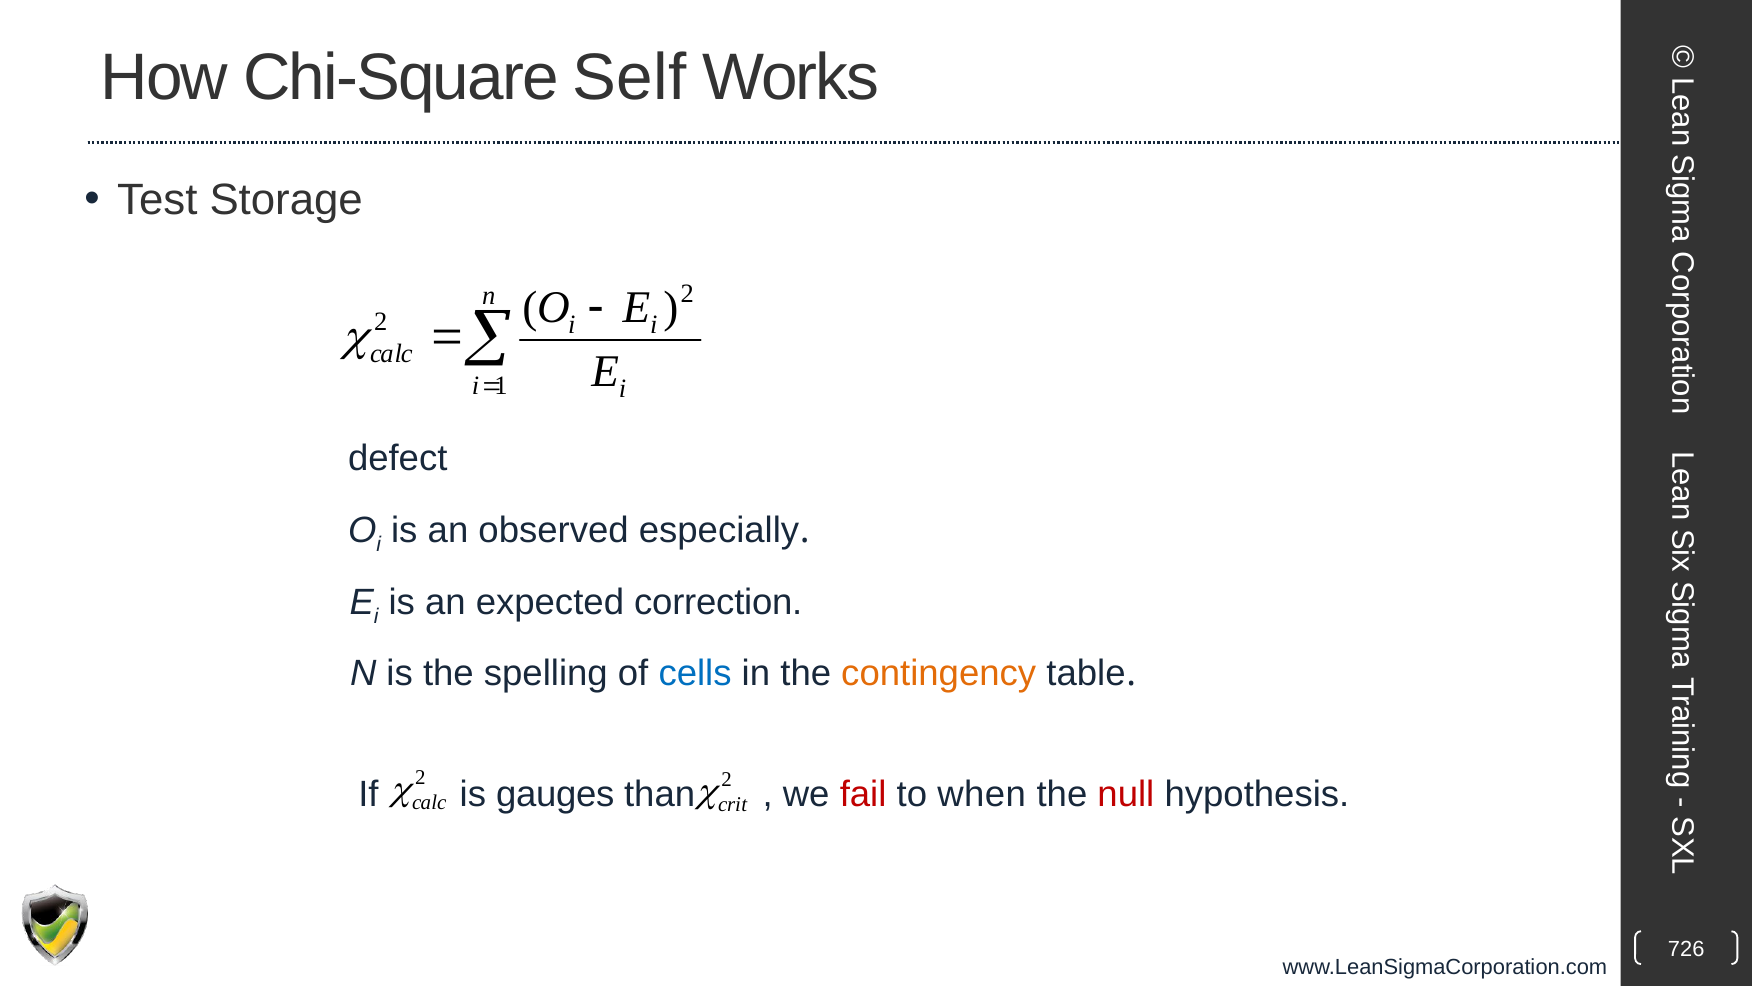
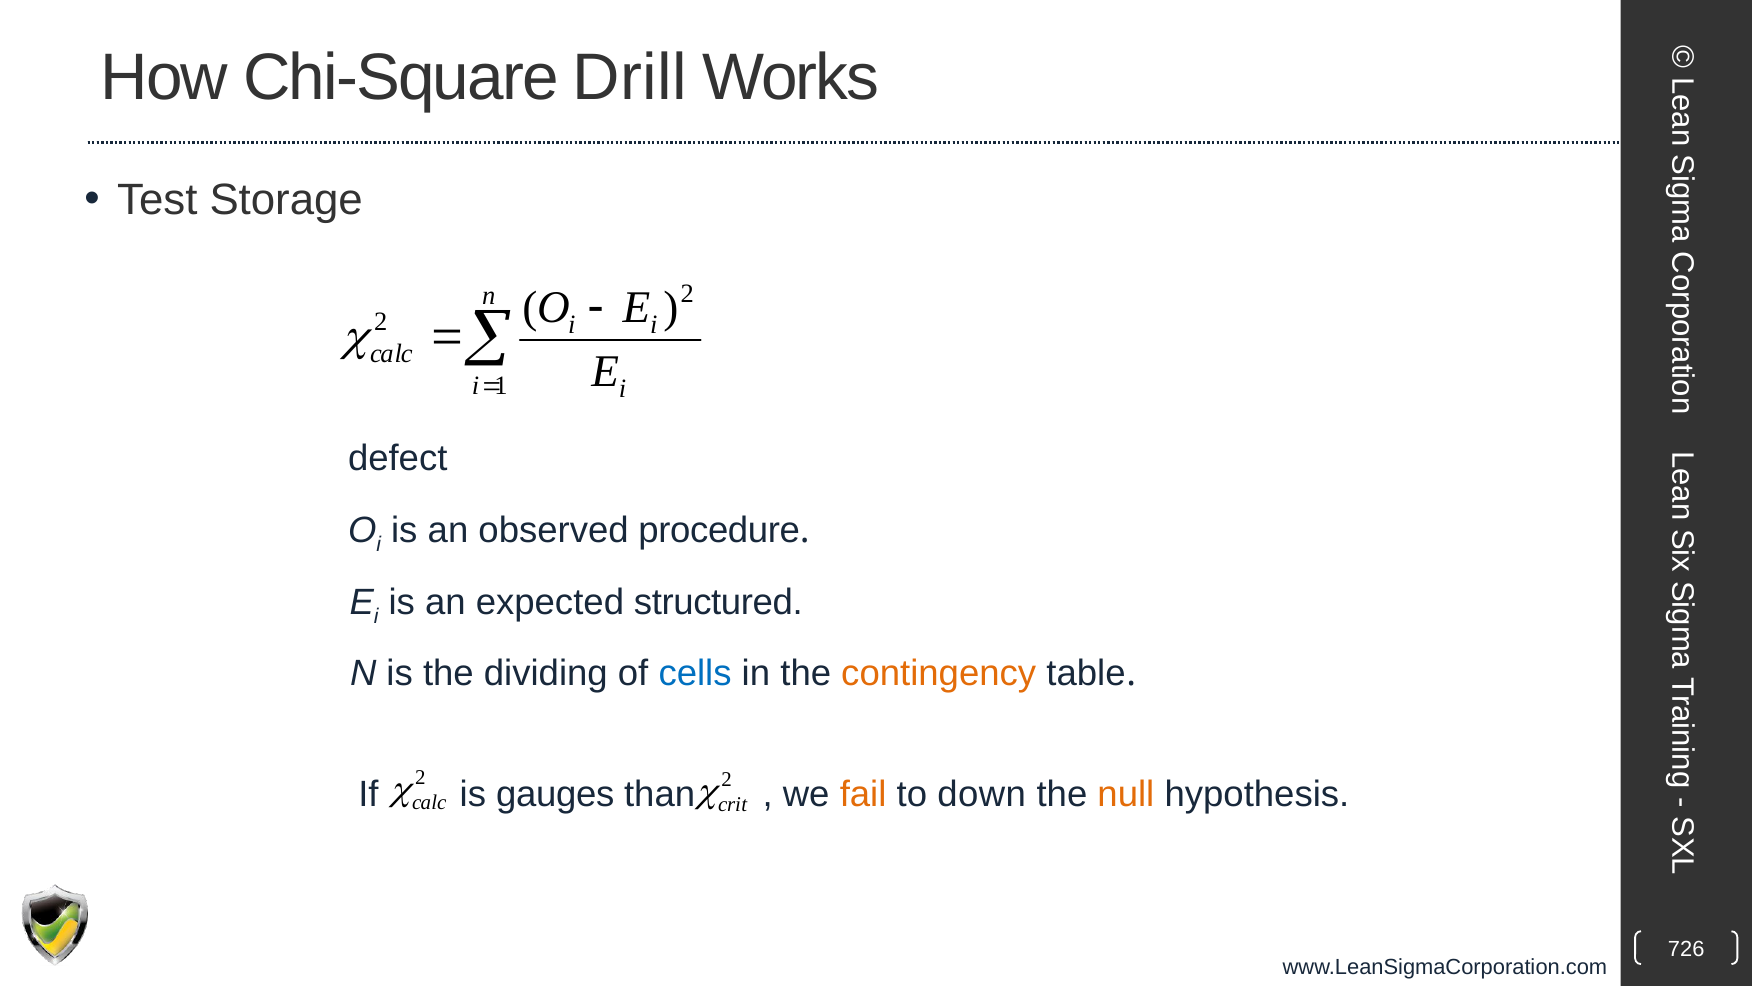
Self: Self -> Drill
especially: especially -> procedure
correction: correction -> structured
spelling: spelling -> dividing
fail colour: red -> orange
when: when -> down
null colour: red -> orange
